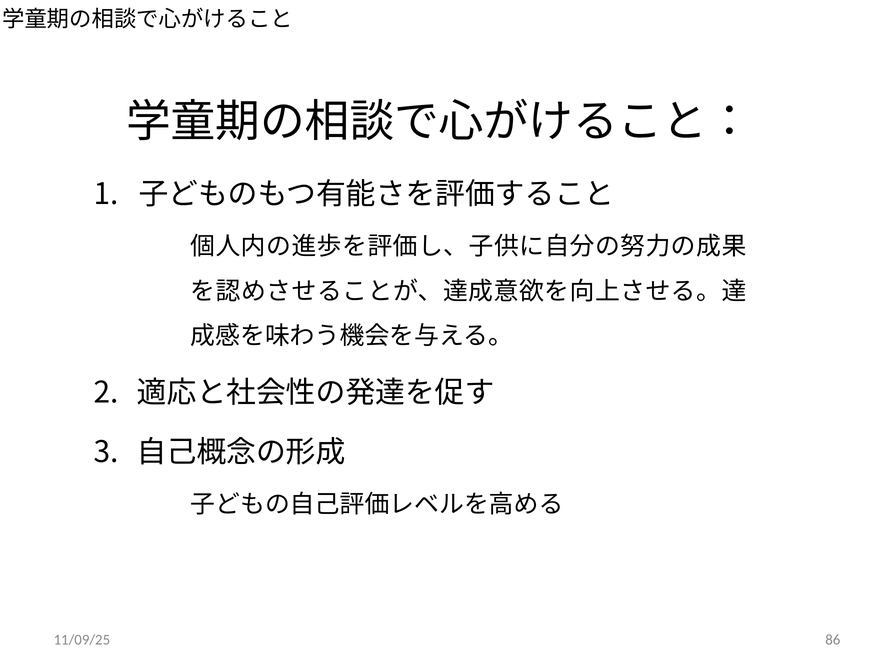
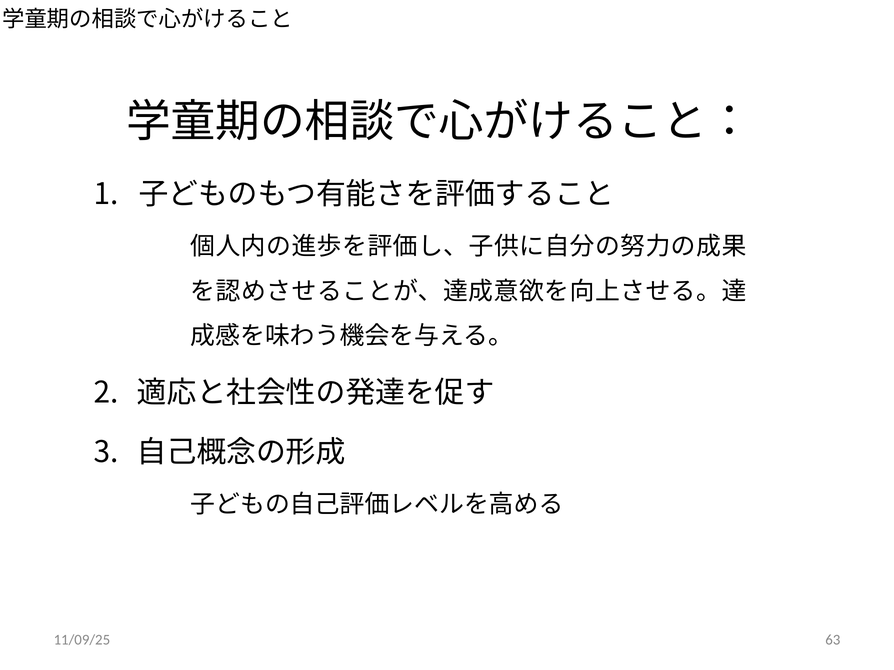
86: 86 -> 63
